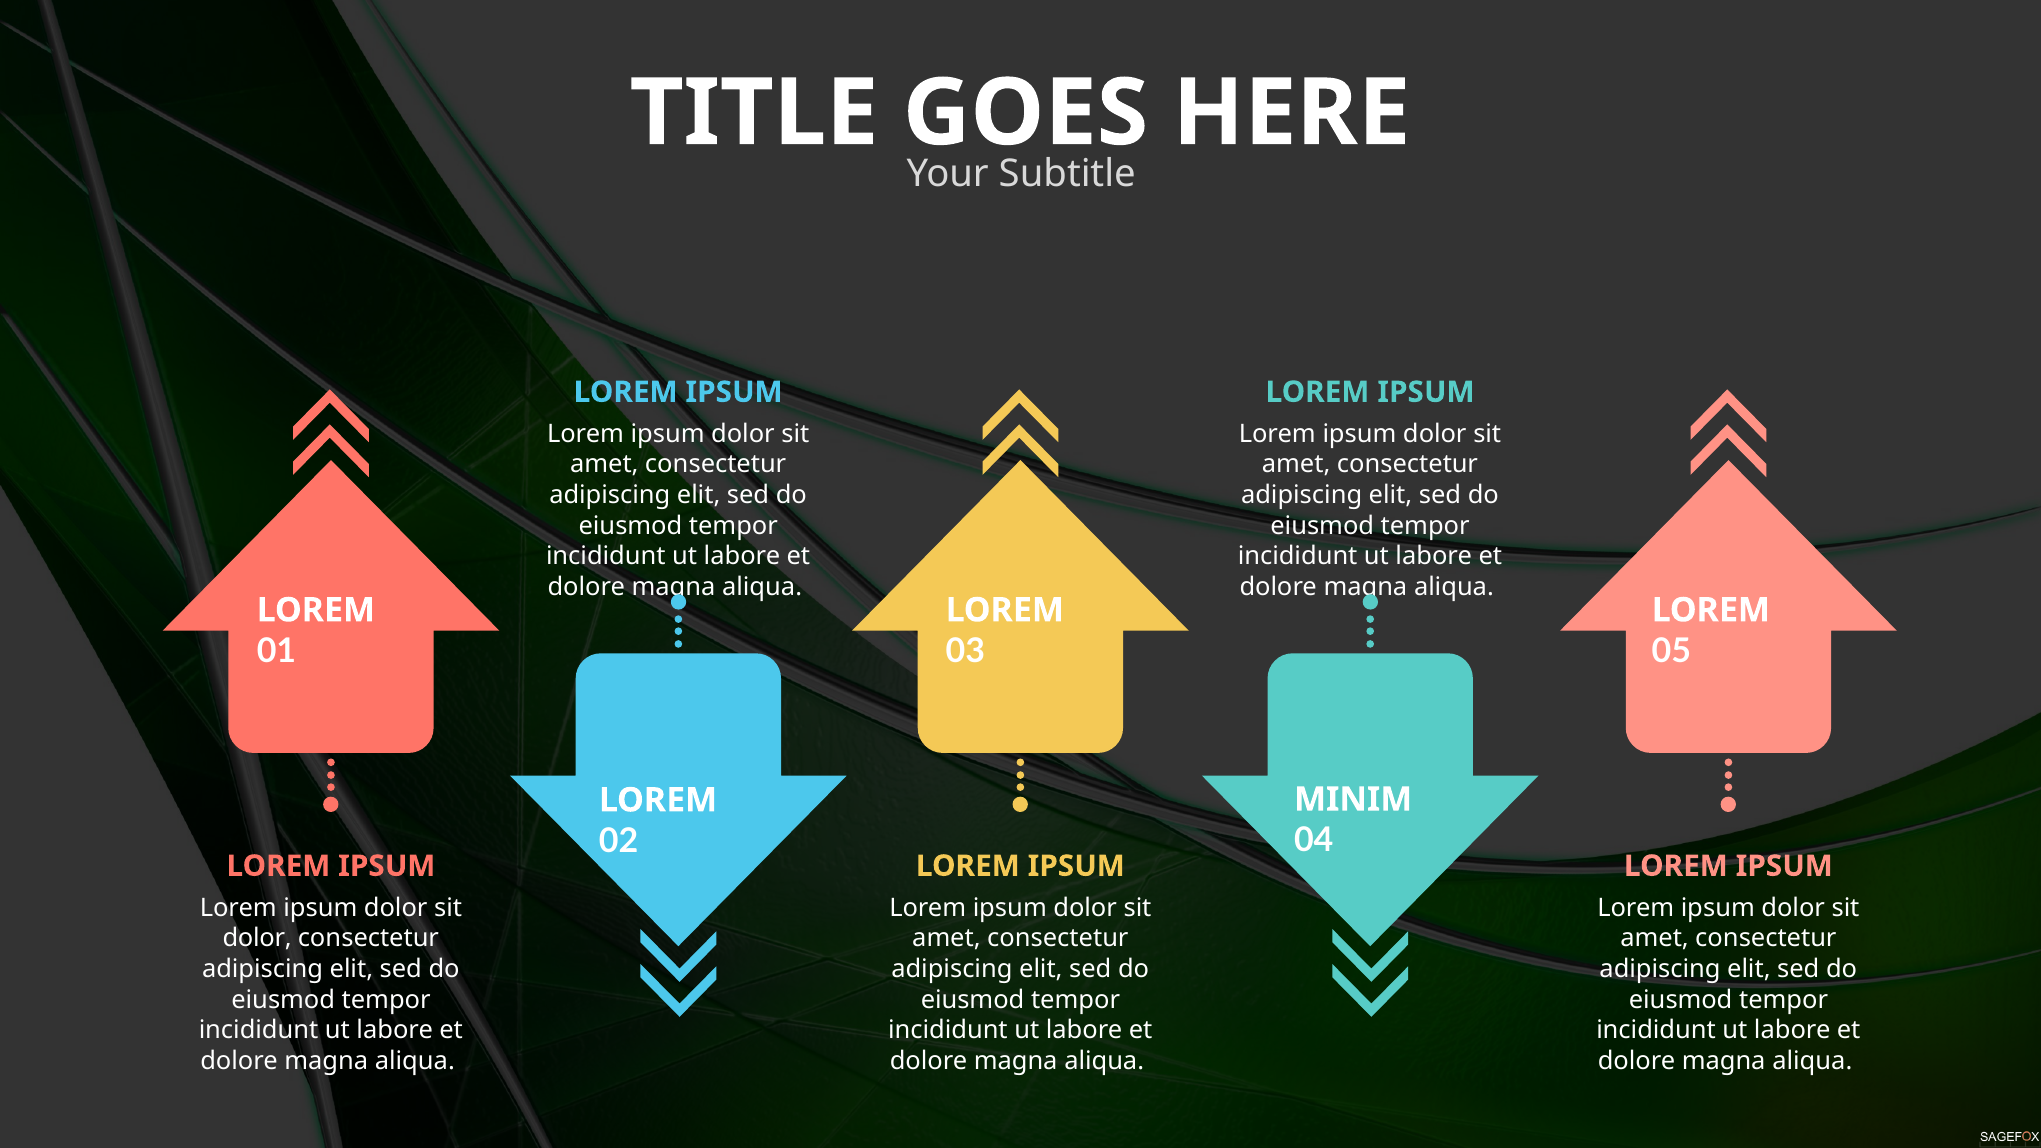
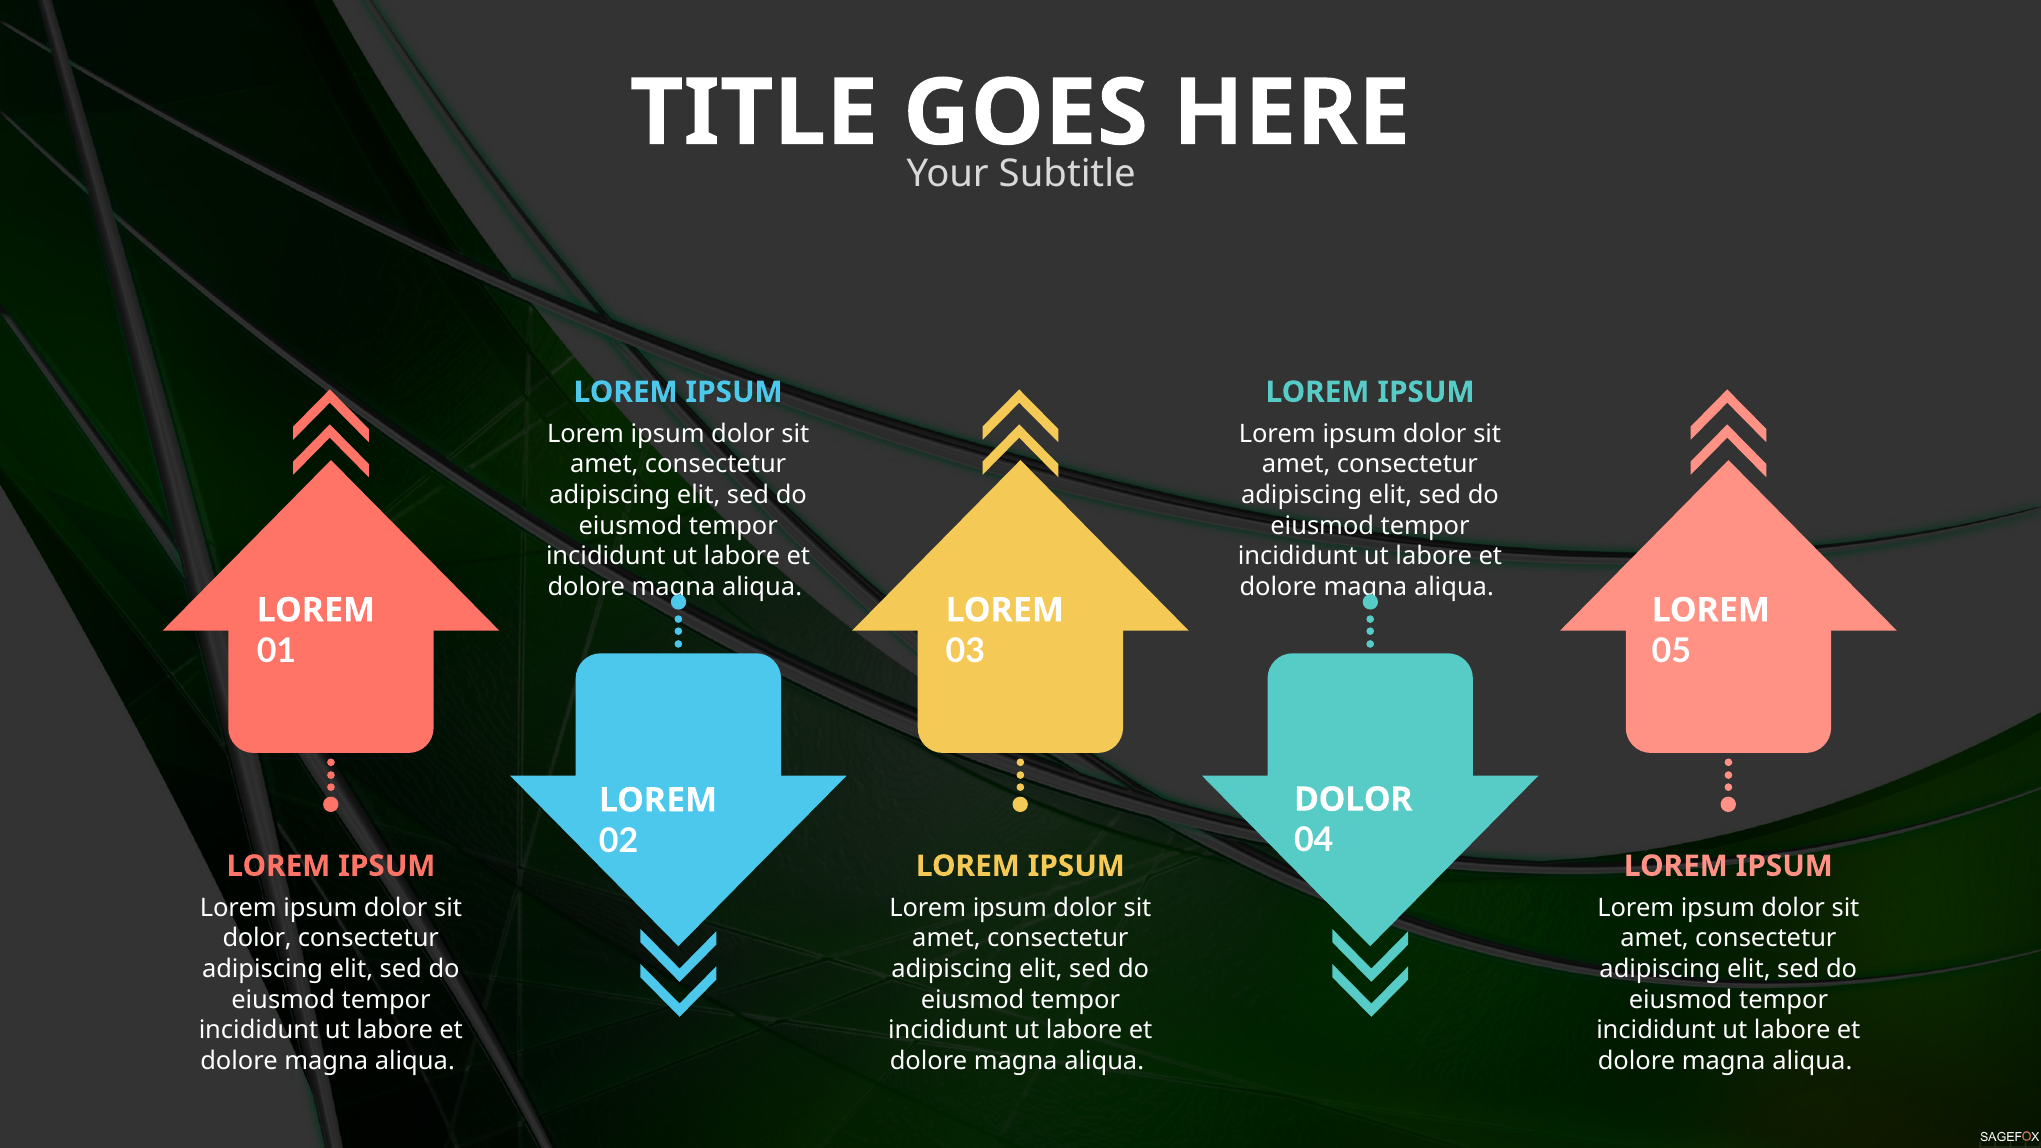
MINIM at (1353, 800): MINIM -> DOLOR
